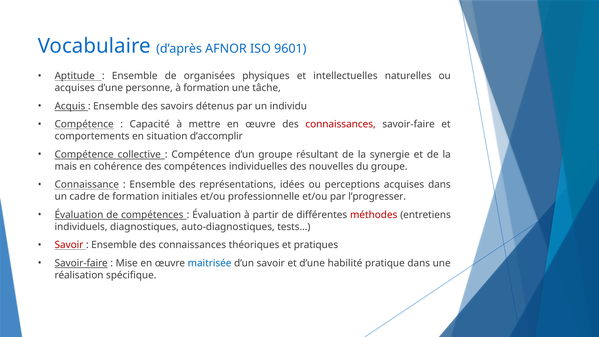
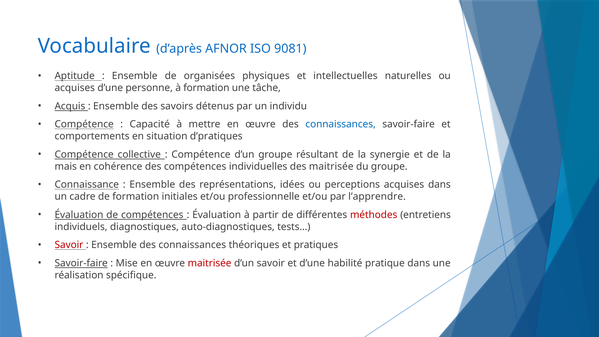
9601: 9601 -> 9081
connaissances at (341, 124) colour: red -> blue
d’accomplir: d’accomplir -> d’pratiques
des nouvelles: nouvelles -> maitrisée
l’progresser: l’progresser -> l’apprendre
maitrisée at (210, 263) colour: blue -> red
